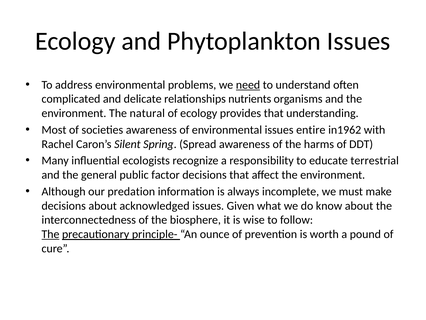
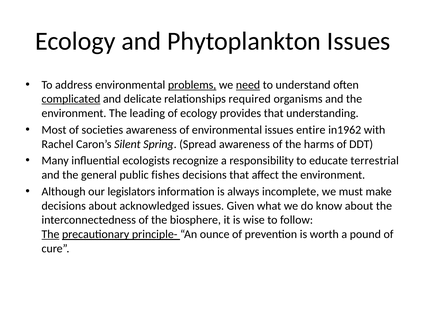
problems underline: none -> present
complicated underline: none -> present
nutrients: nutrients -> required
natural: natural -> leading
factor: factor -> fishes
predation: predation -> legislators
